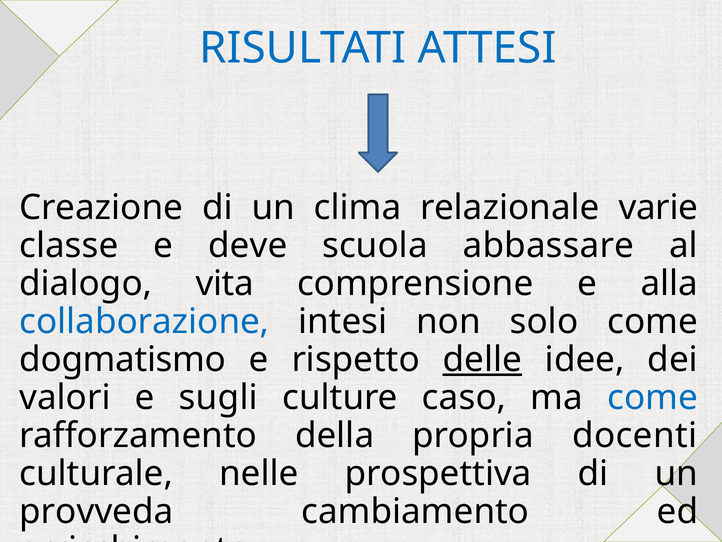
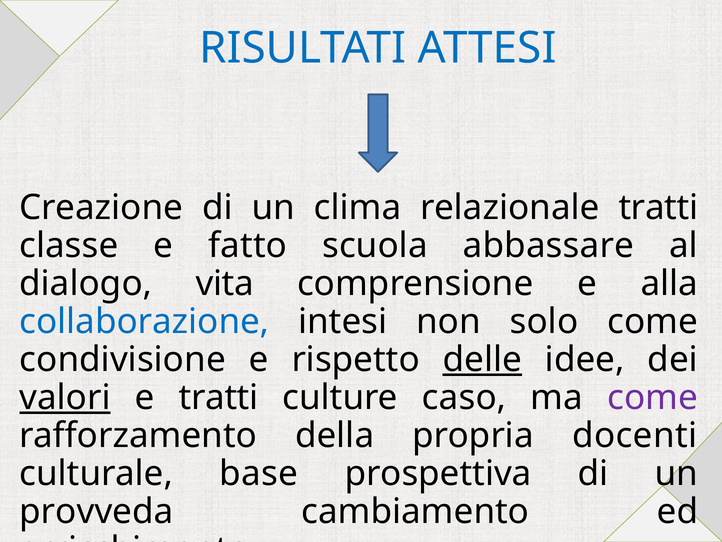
relazionale varie: varie -> tratti
deve: deve -> fatto
dogmatismo: dogmatismo -> condivisione
valori underline: none -> present
e sugli: sugli -> tratti
come at (653, 397) colour: blue -> purple
nelle: nelle -> base
